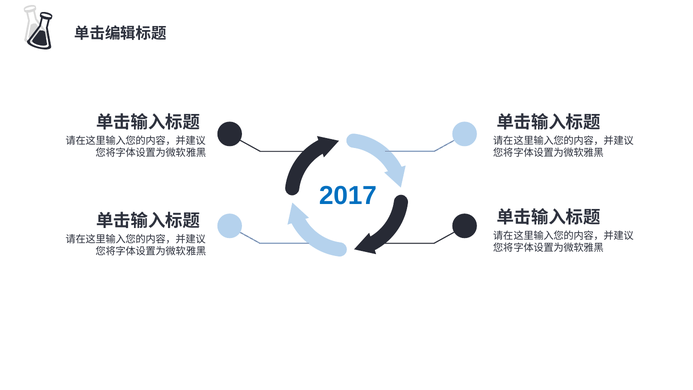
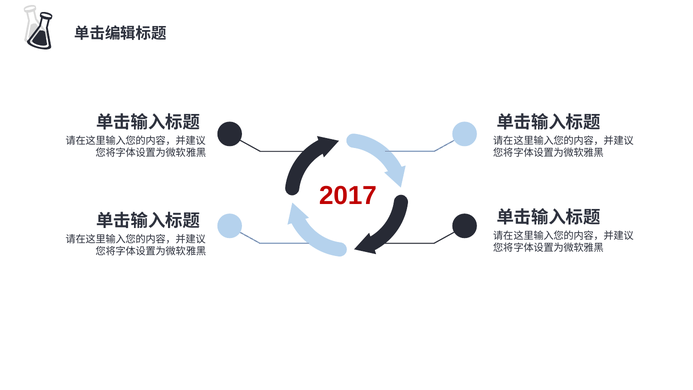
2017 colour: blue -> red
